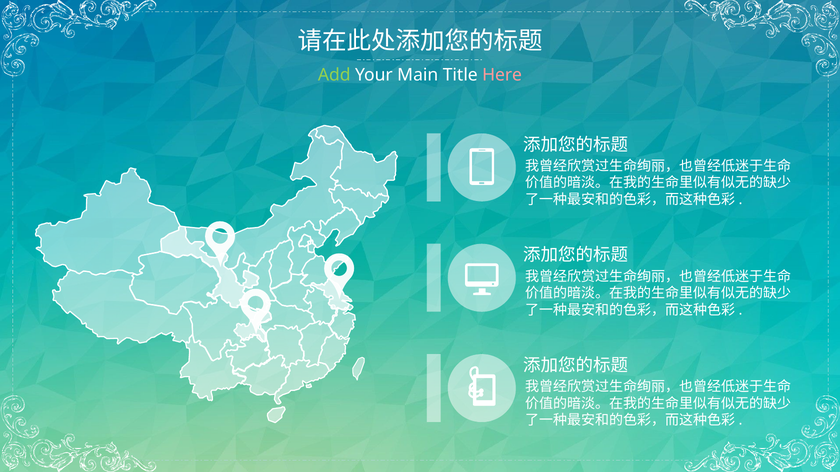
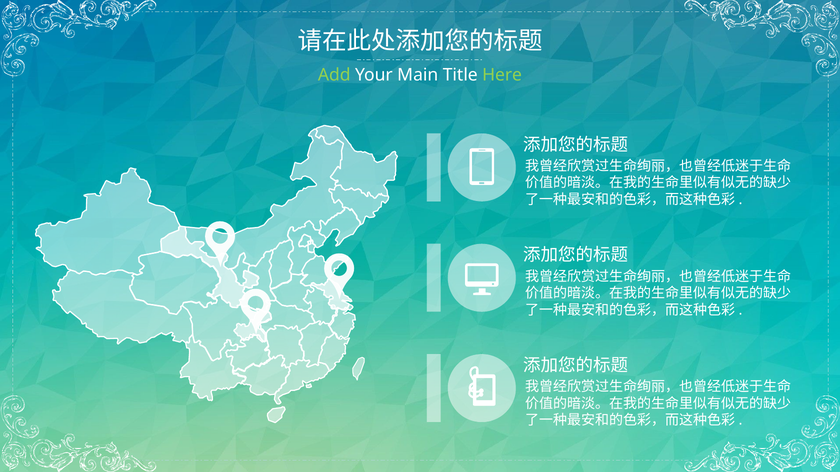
Here colour: pink -> light green
